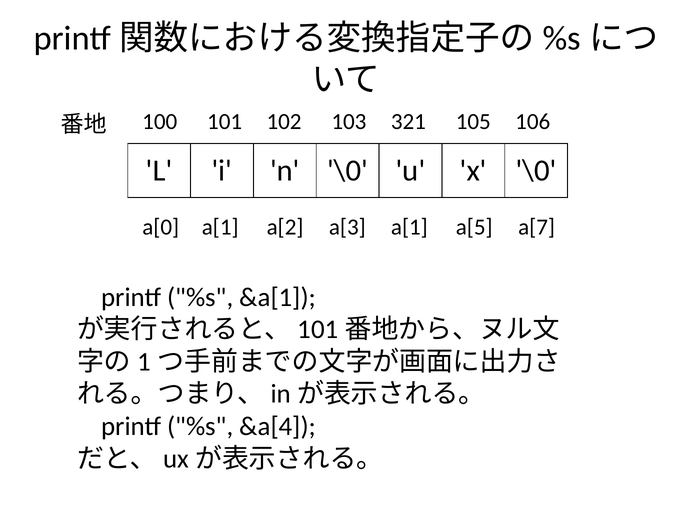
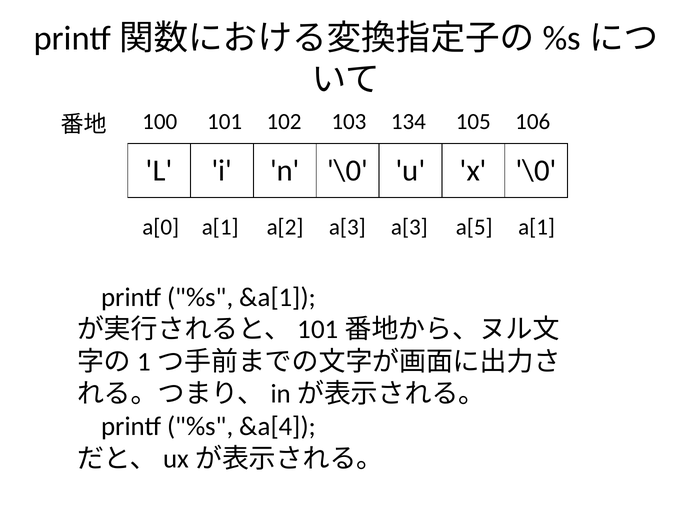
321: 321 -> 134
a[3 a[1: a[1 -> a[3
a[5 a[7: a[7 -> a[1
